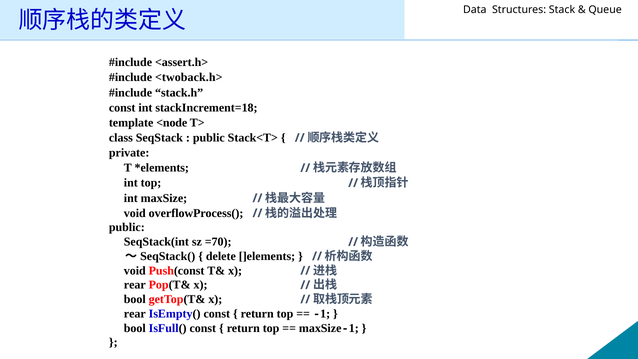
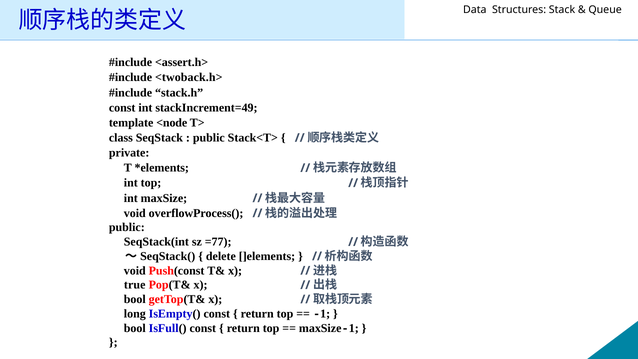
stackIncrement=18: stackIncrement=18 -> stackIncrement=49
=70: =70 -> =77
rear at (135, 285): rear -> true
rear at (135, 314): rear -> long
